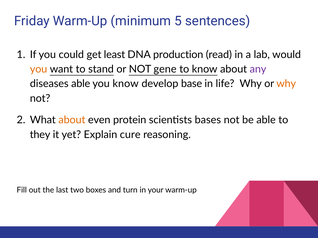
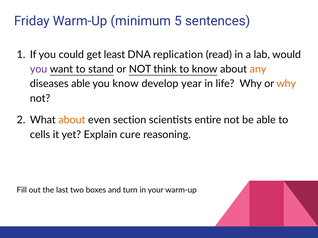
production: production -> replication
you at (39, 69) colour: orange -> purple
gene: gene -> think
any colour: purple -> orange
base: base -> year
protein: protein -> section
bases: bases -> entire
they: they -> cells
